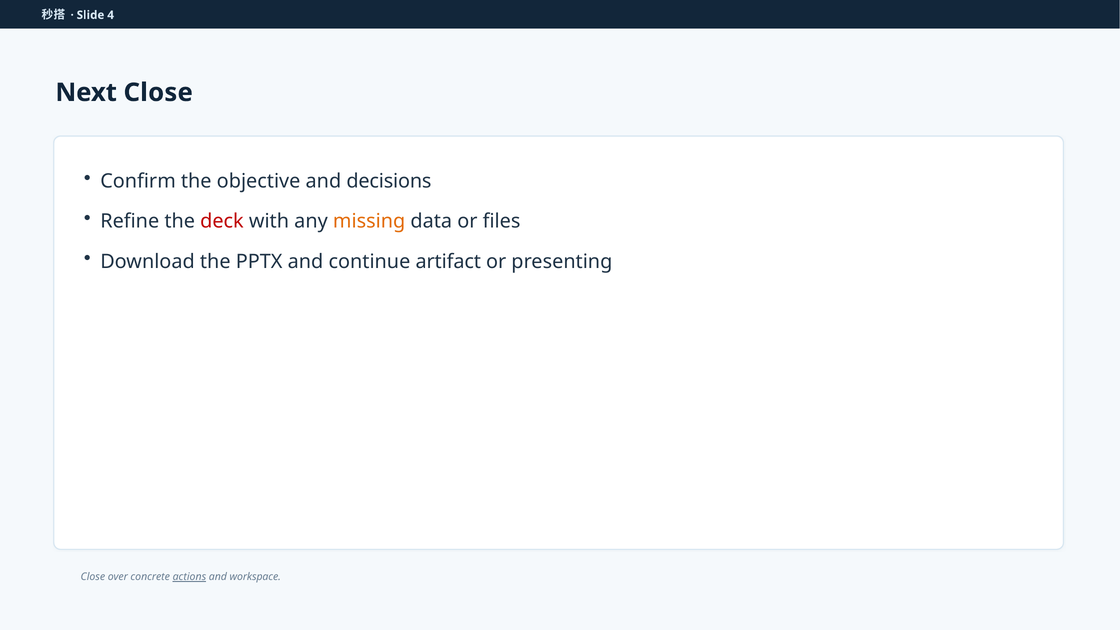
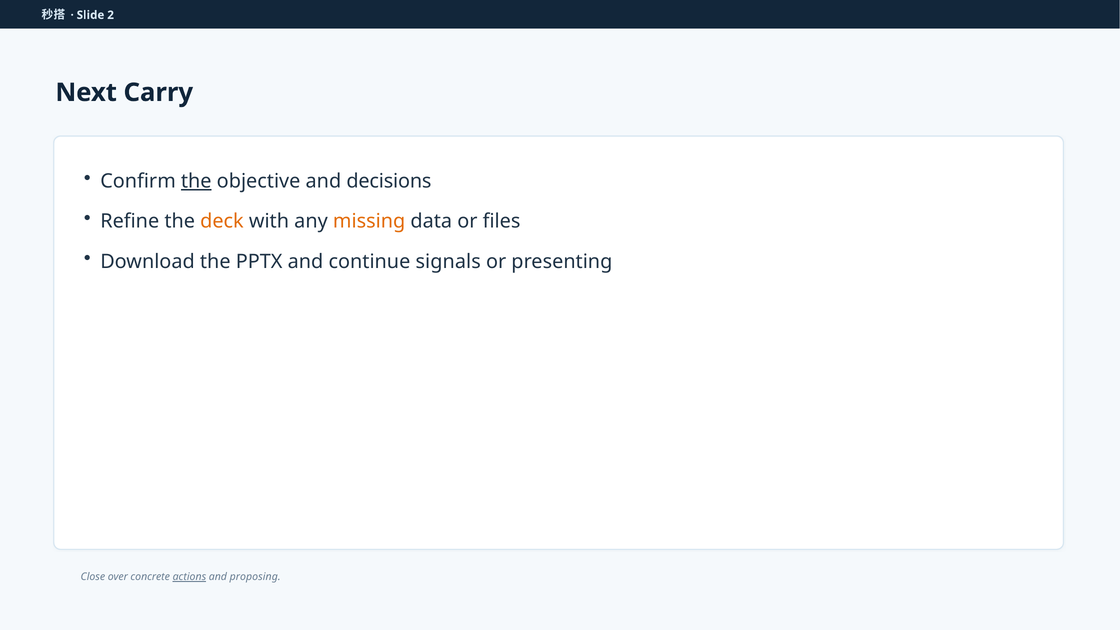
4: 4 -> 2
Next Close: Close -> Carry
the at (196, 181) underline: none -> present
deck colour: red -> orange
artifact: artifact -> signals
workspace: workspace -> proposing
